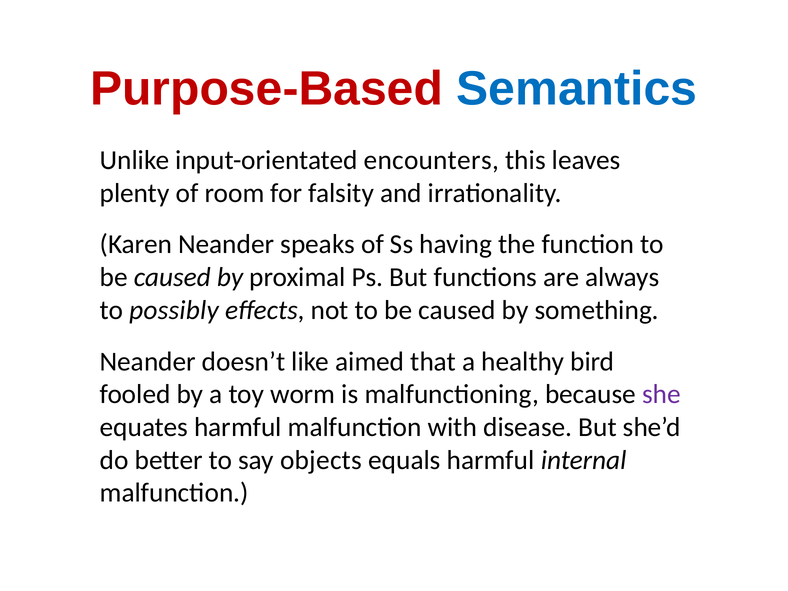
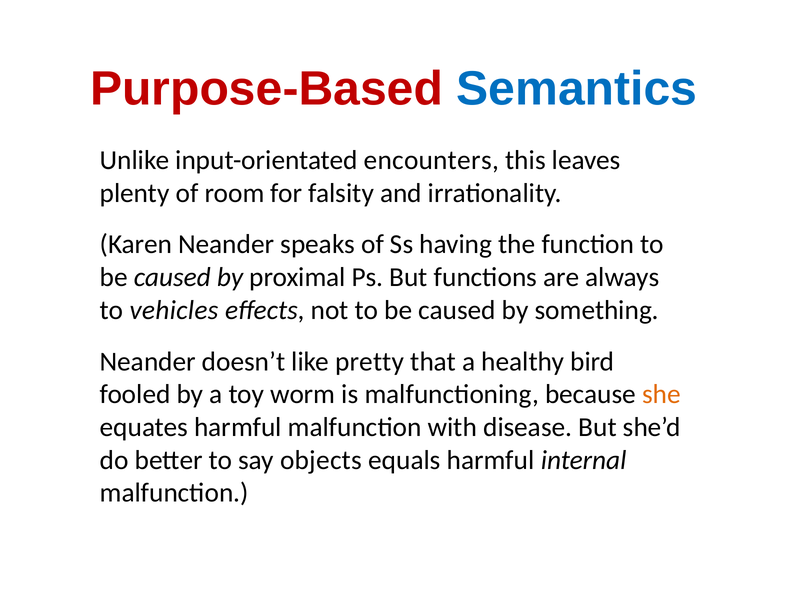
possibly: possibly -> vehicles
aimed: aimed -> pretty
she colour: purple -> orange
